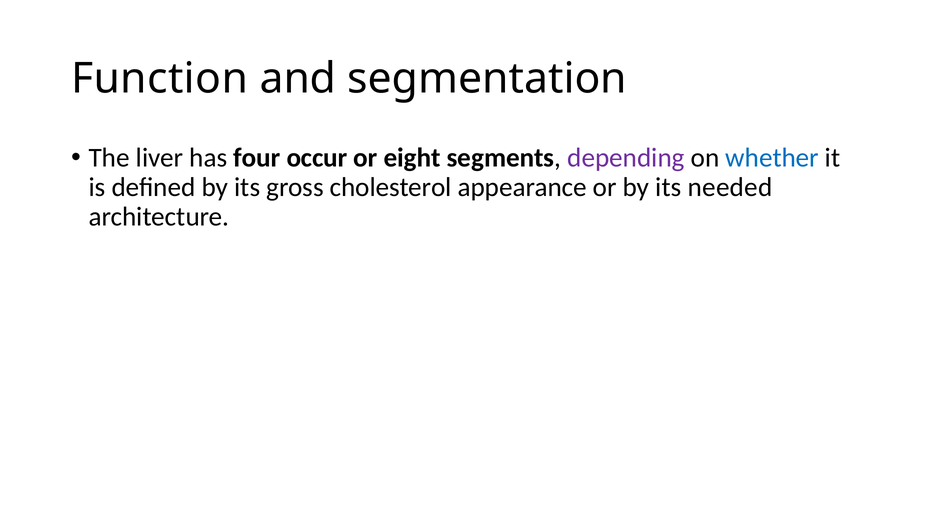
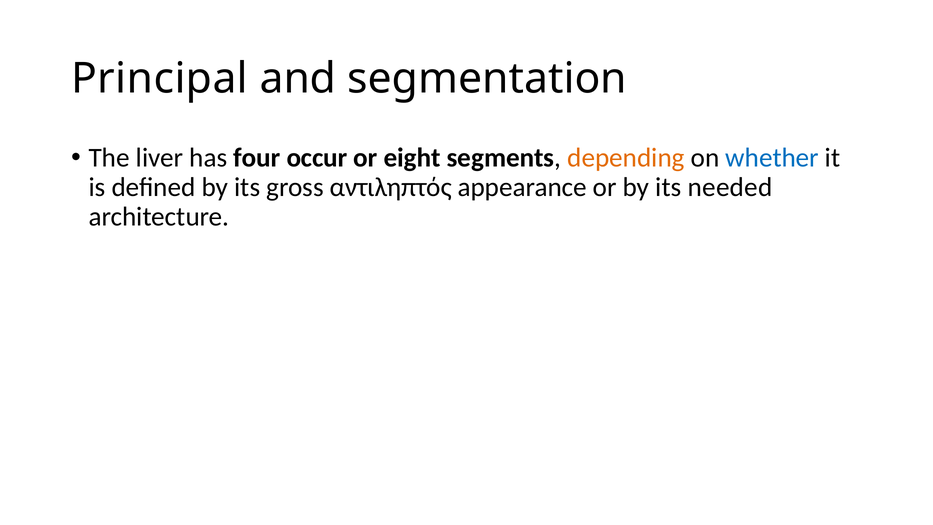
Function: Function -> Principal
depending colour: purple -> orange
cholesterol: cholesterol -> αντιληπτός
